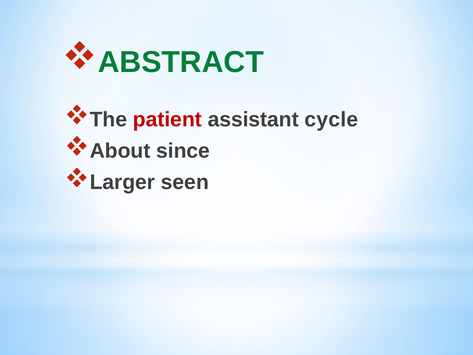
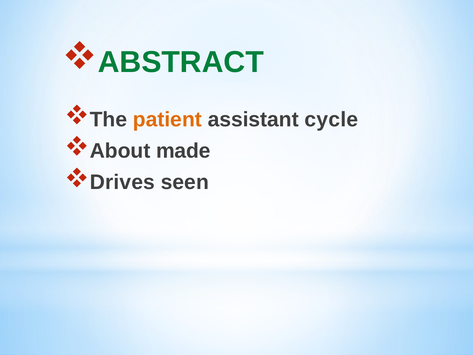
patient colour: red -> orange
since: since -> made
Larger: Larger -> Drives
